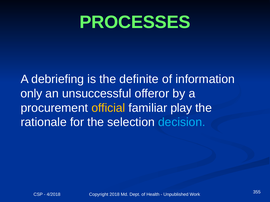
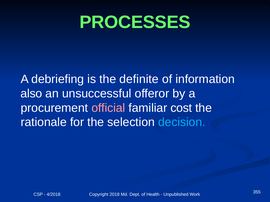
only: only -> also
official colour: yellow -> pink
play: play -> cost
